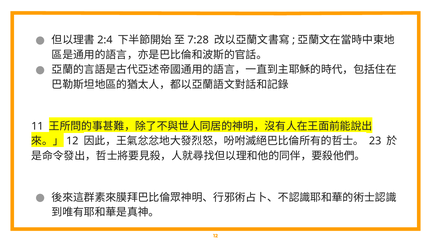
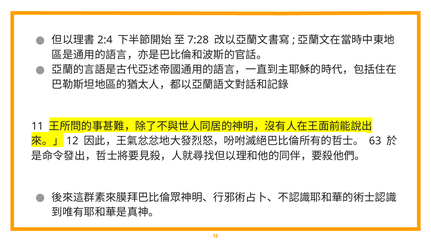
23: 23 -> 63
